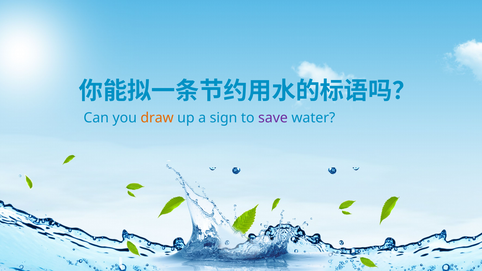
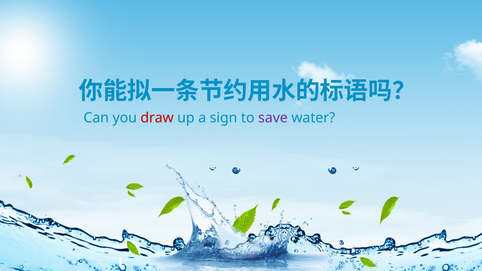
draw colour: orange -> red
